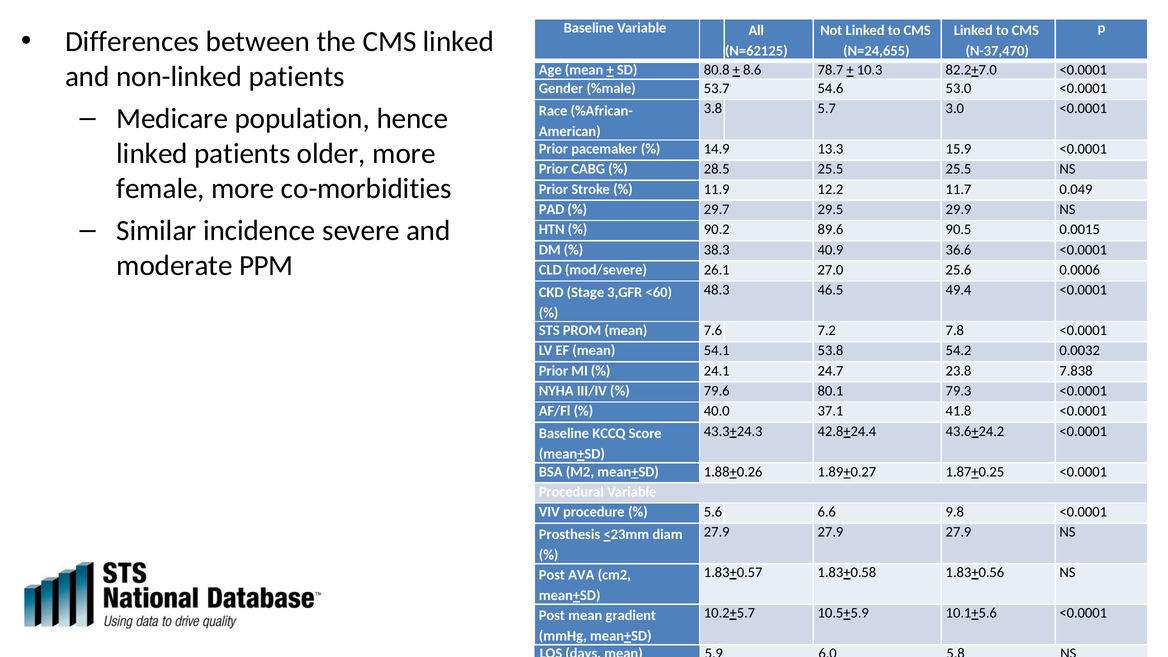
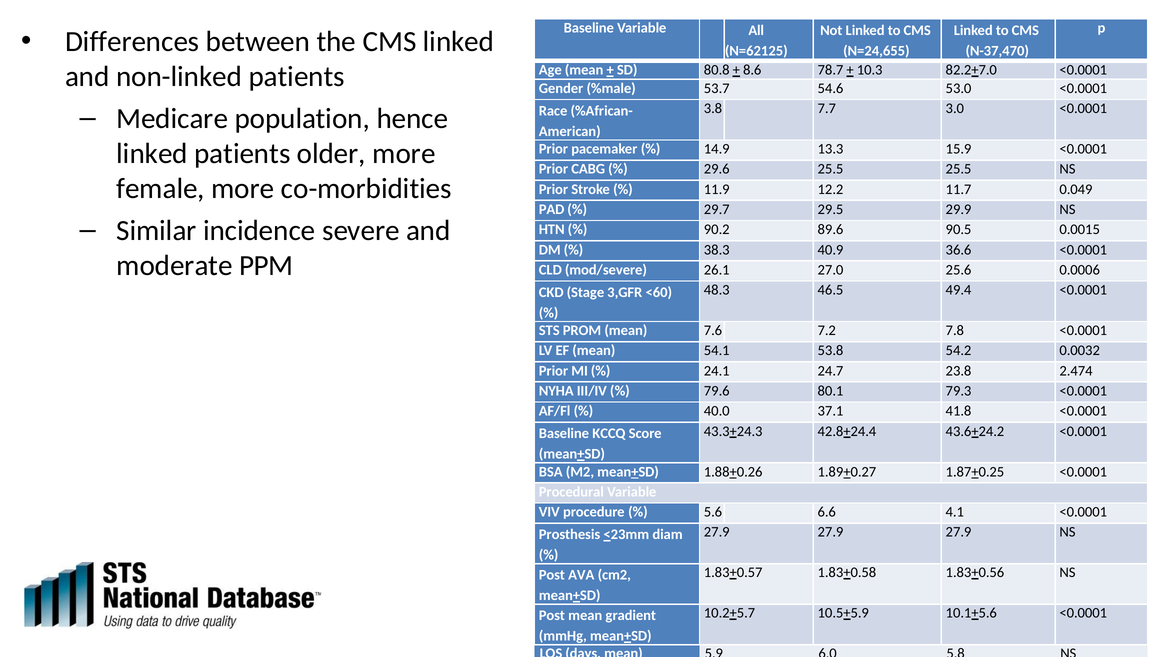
5.7: 5.7 -> 7.7
28.5: 28.5 -> 29.6
7.838: 7.838 -> 2.474
9.8: 9.8 -> 4.1
